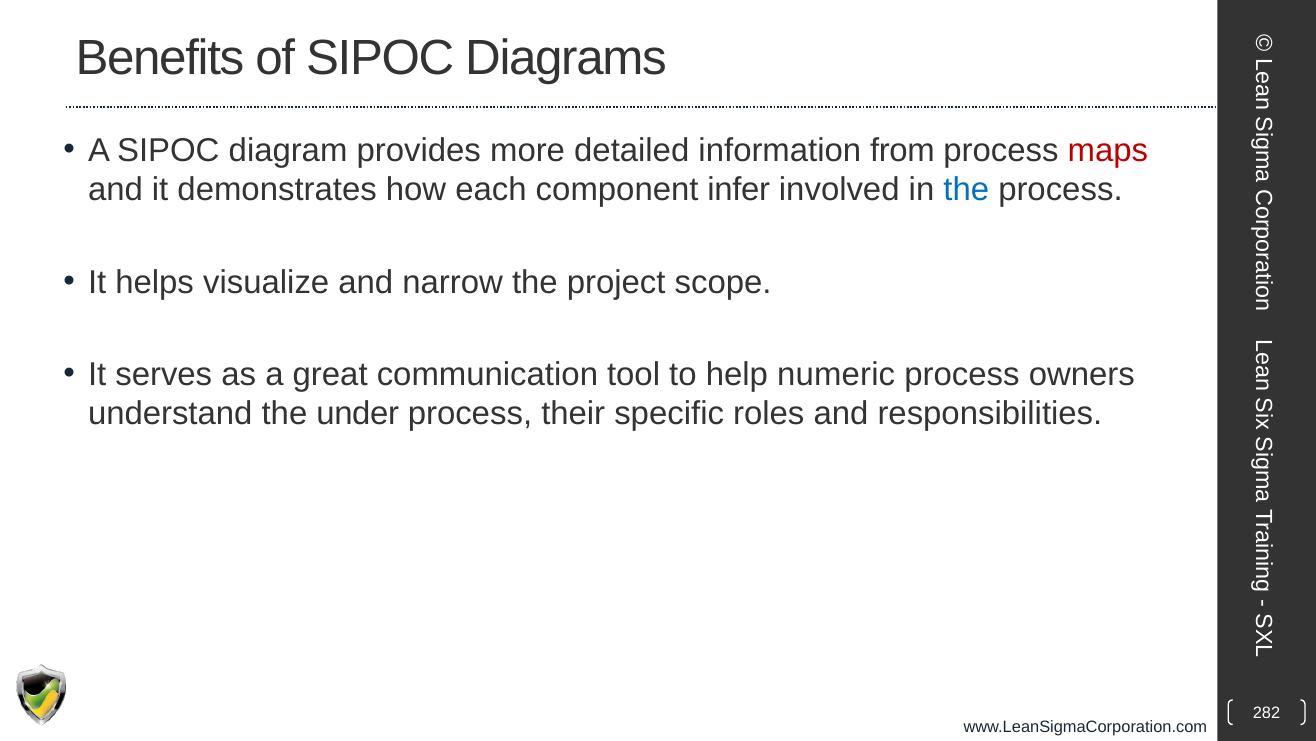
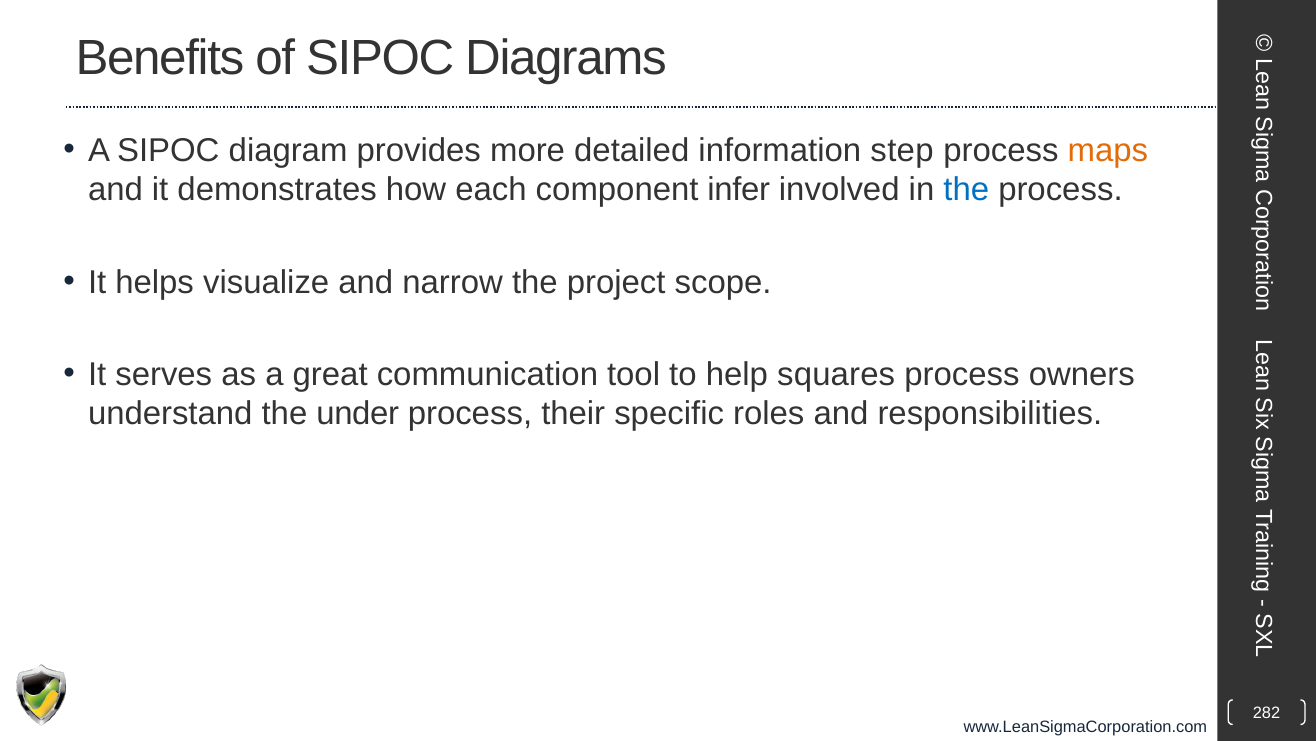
from: from -> step
maps colour: red -> orange
numeric: numeric -> squares
